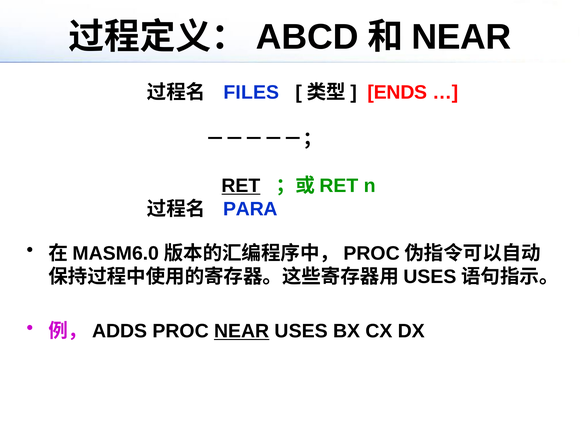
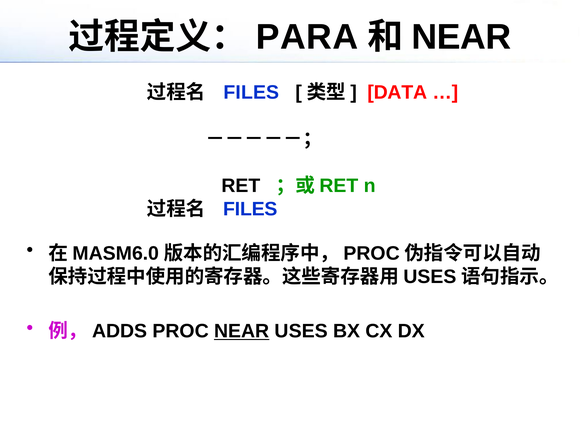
ABCD: ABCD -> PARA
ENDS: ENDS -> DATA
RET underline: present -> none
PARA at (250, 209): PARA -> FILES
